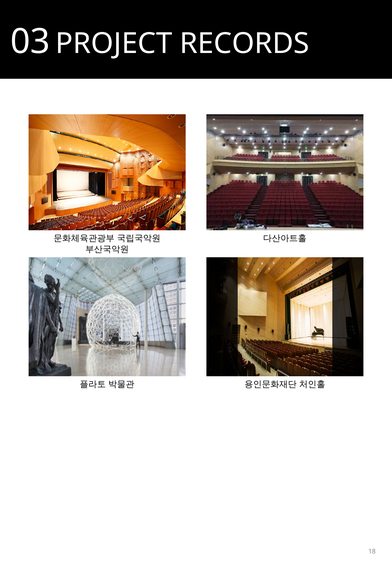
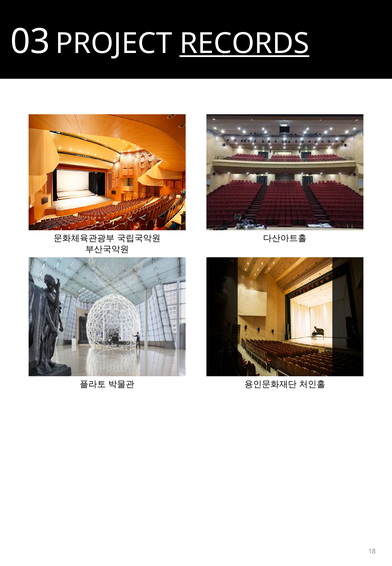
RECORDS underline: none -> present
